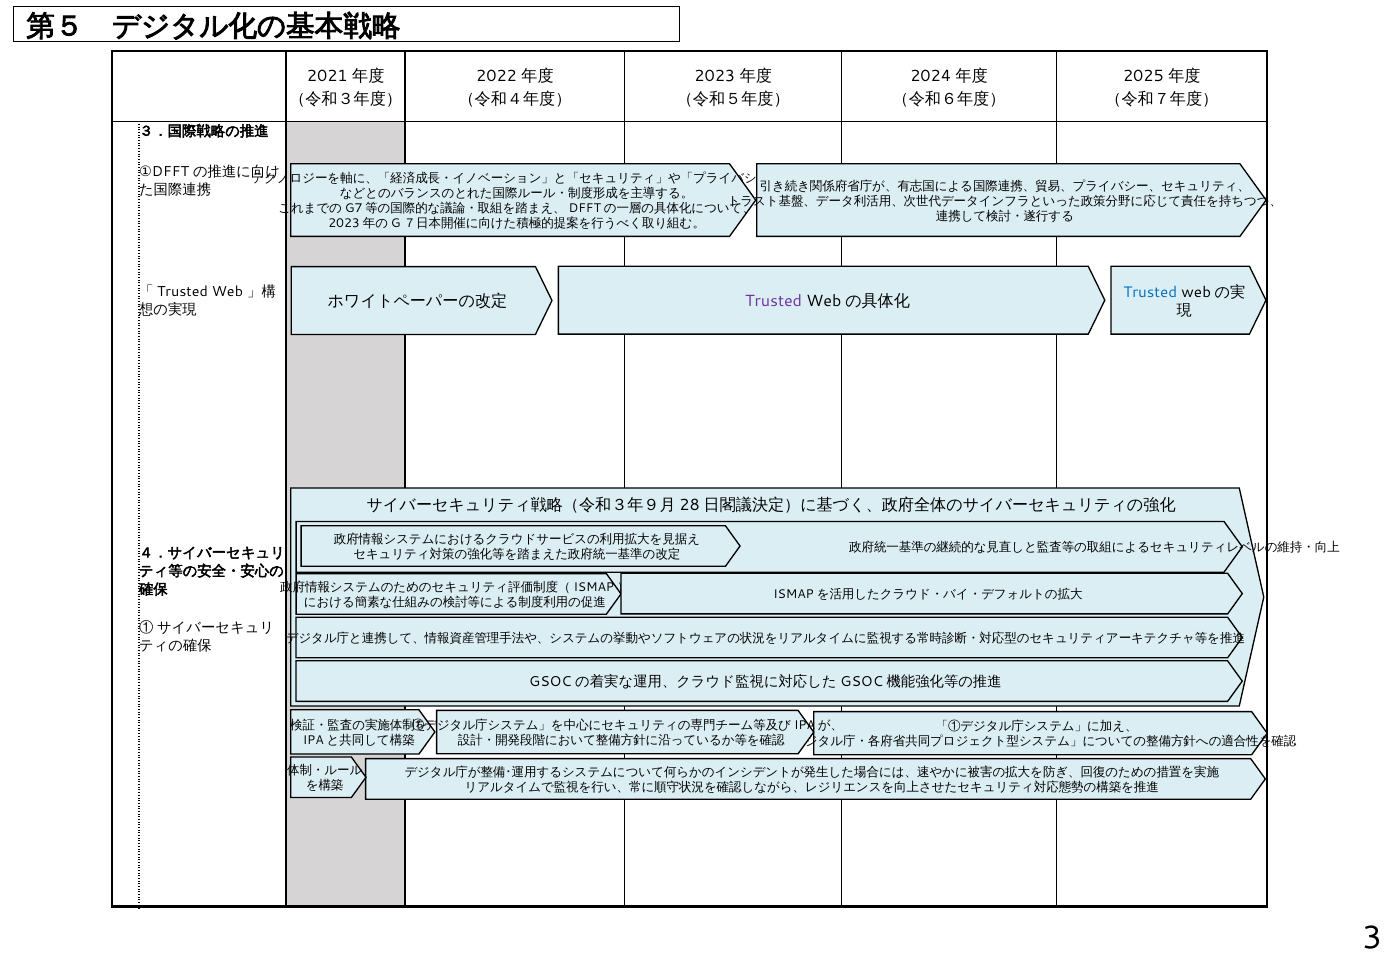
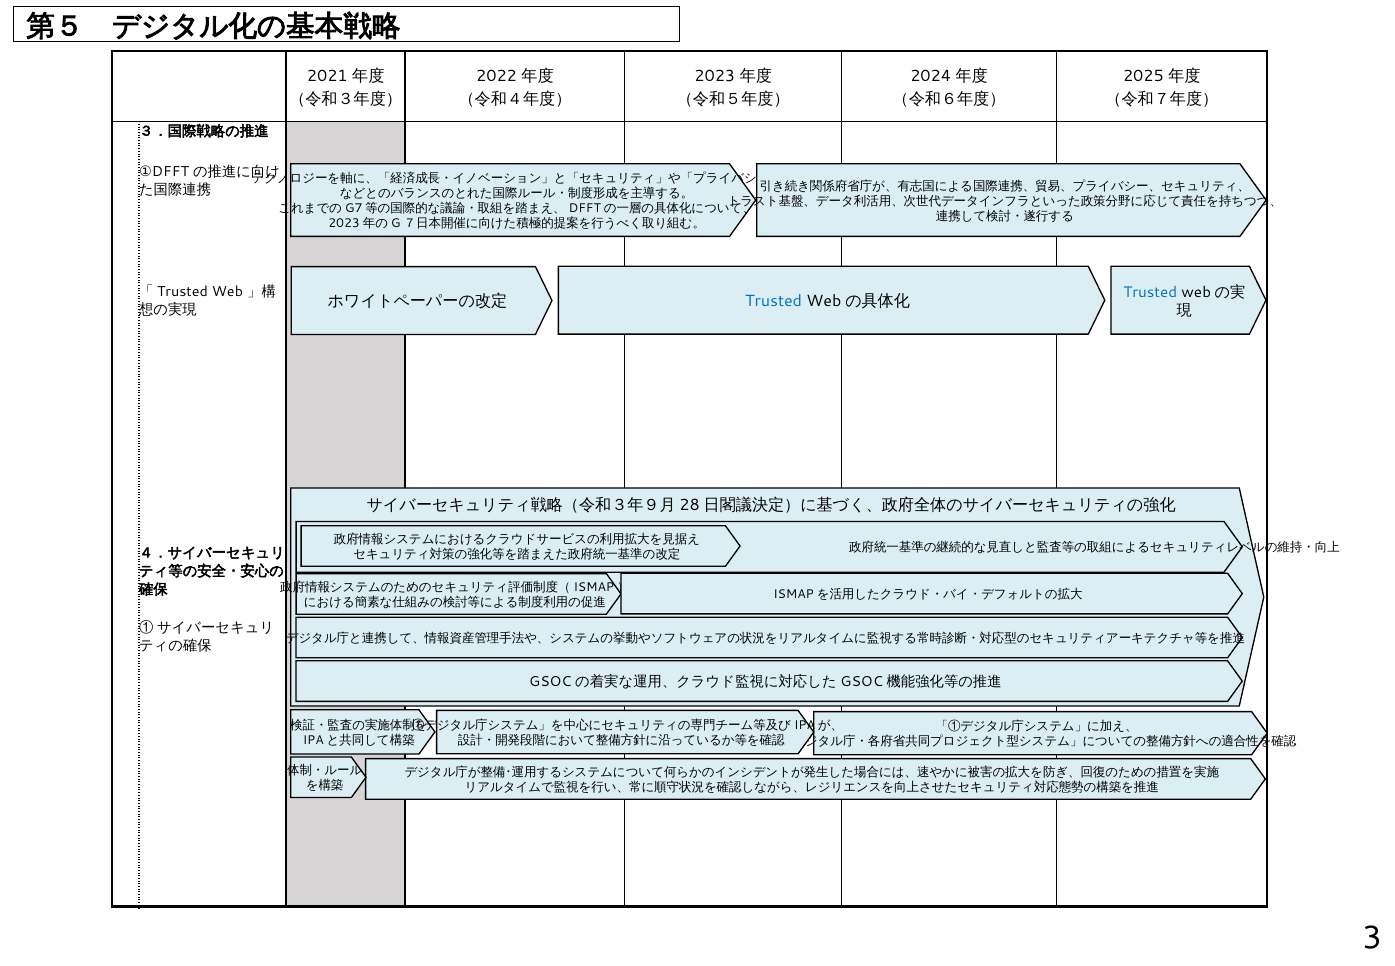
Trusted at (774, 301) colour: purple -> blue
